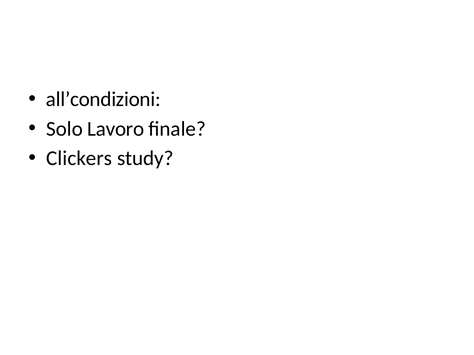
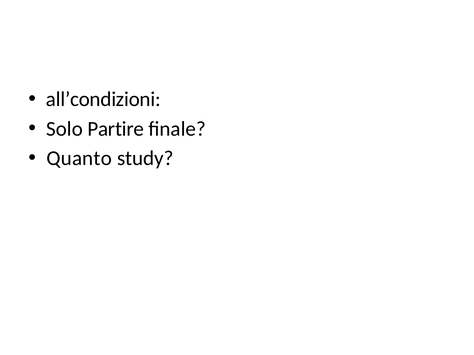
Lavoro: Lavoro -> Partire
Clickers: Clickers -> Quanto
